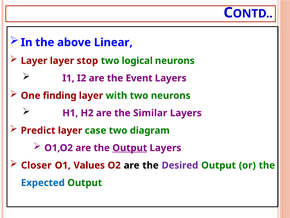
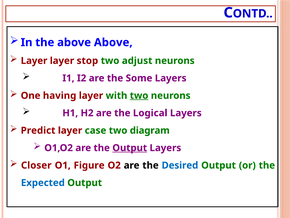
above Linear: Linear -> Above
logical: logical -> adjust
Event: Event -> Some
finding: finding -> having
two at (139, 95) underline: none -> present
Similar: Similar -> Logical
Values: Values -> Figure
Desired colour: purple -> blue
